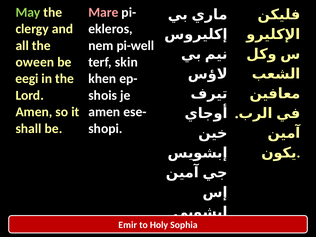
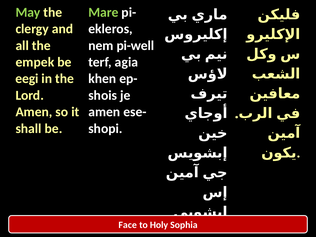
Mare colour: pink -> light green
oween: oween -> empek
skin: skin -> agia
Emir: Emir -> Face
